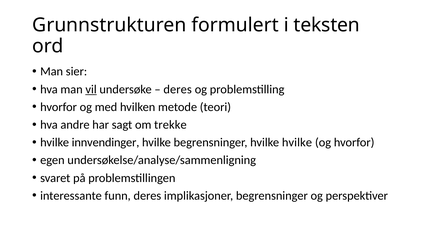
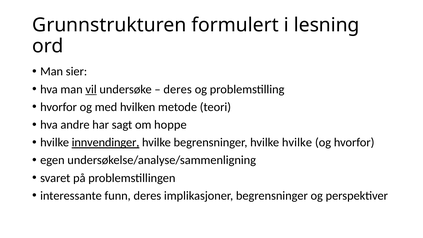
teksten: teksten -> lesning
trekke: trekke -> hoppe
innvendinger underline: none -> present
